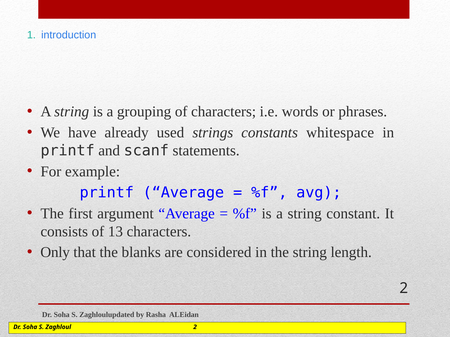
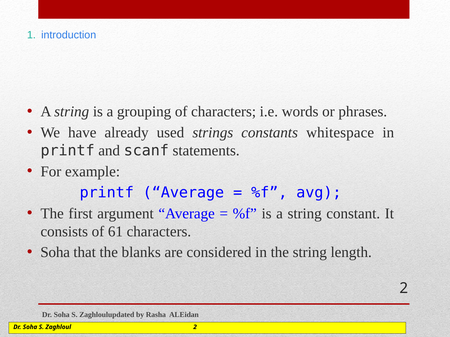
13: 13 -> 61
Only at (55, 253): Only -> Soha
